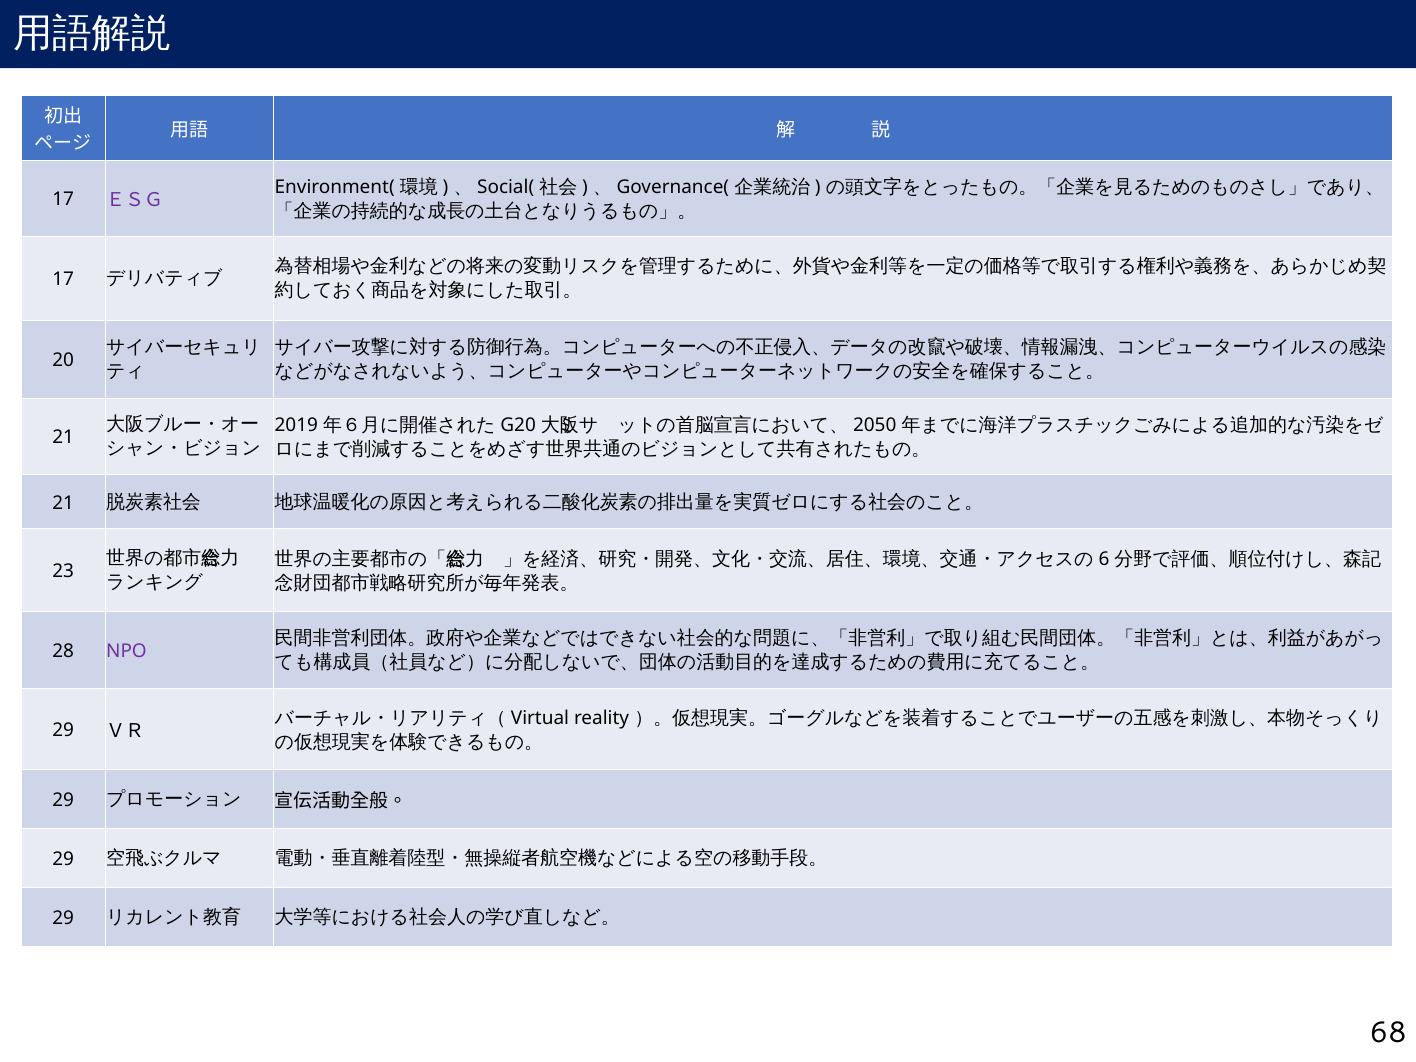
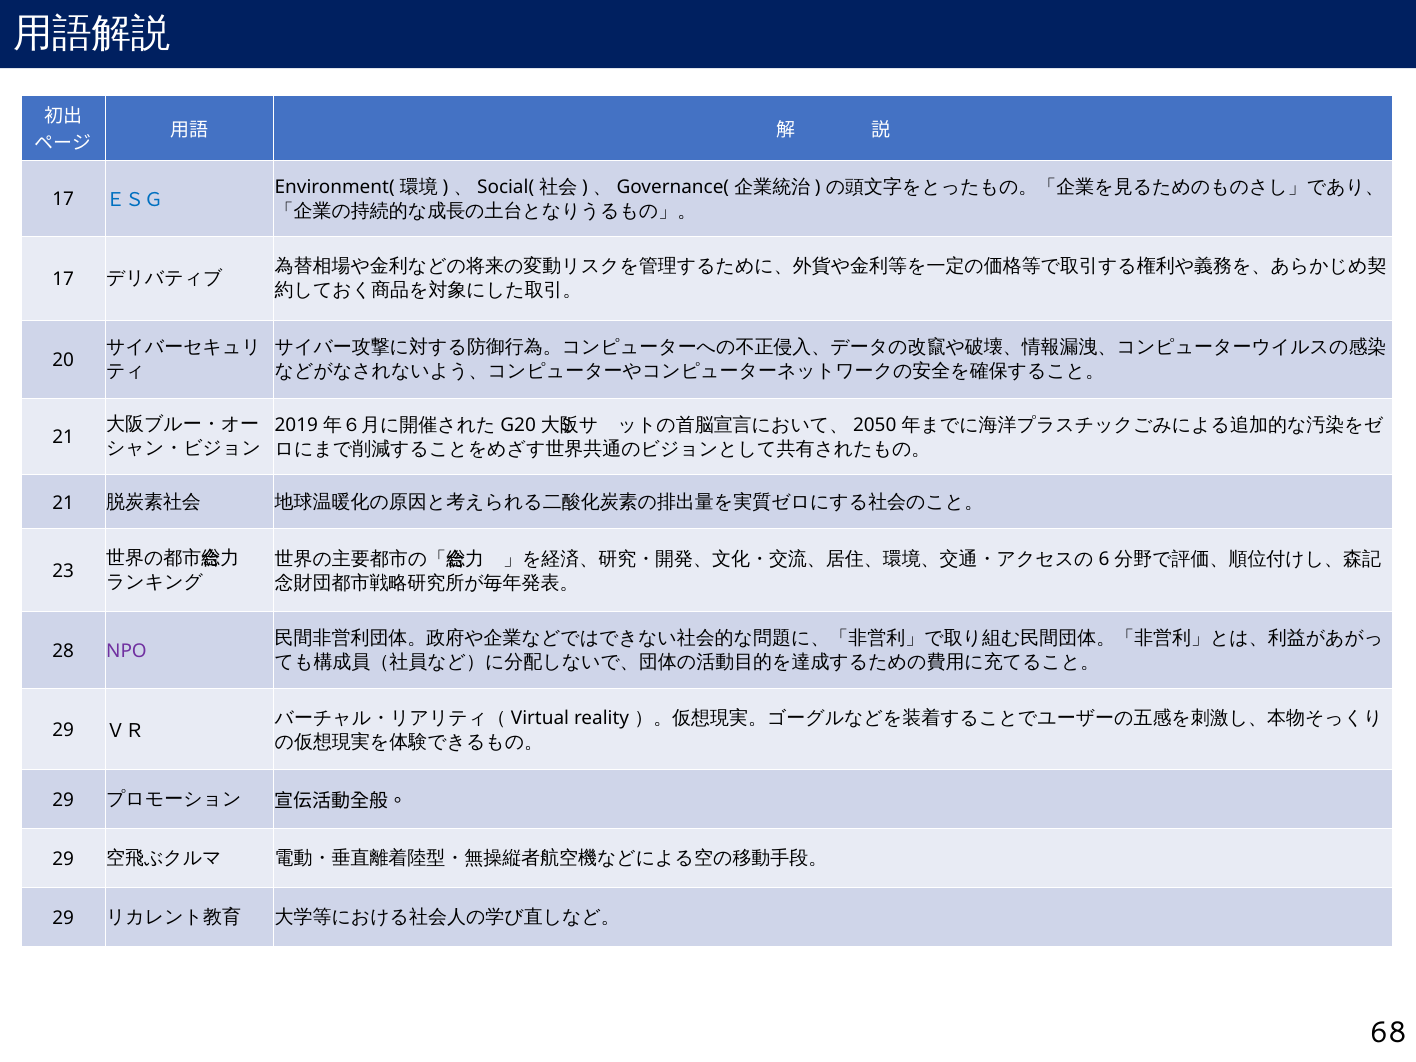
ＥＳＧ colour: purple -> blue
